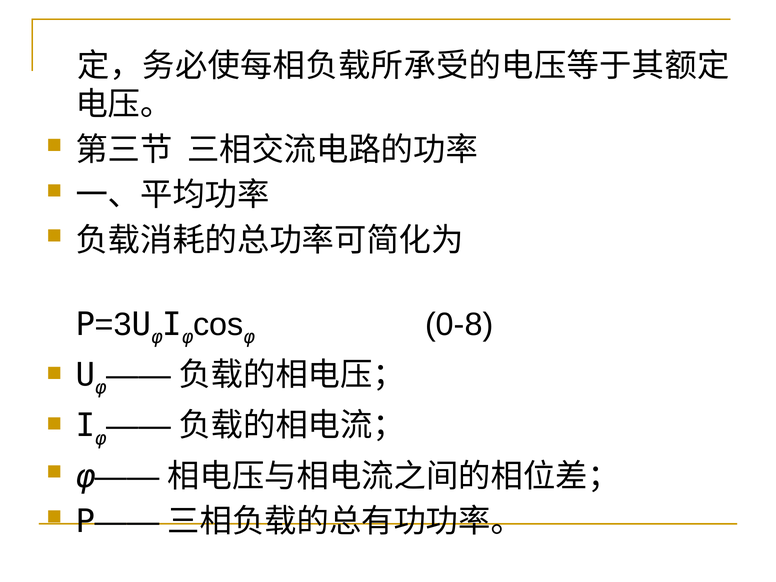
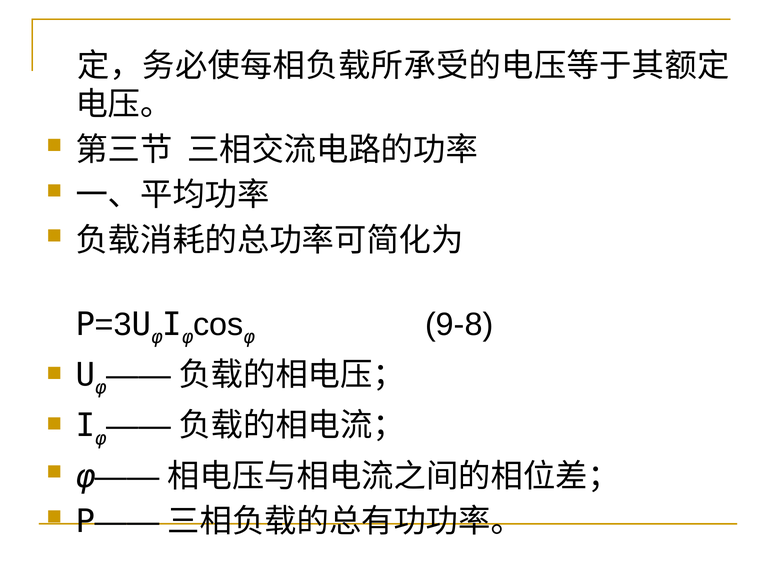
0-8: 0-8 -> 9-8
